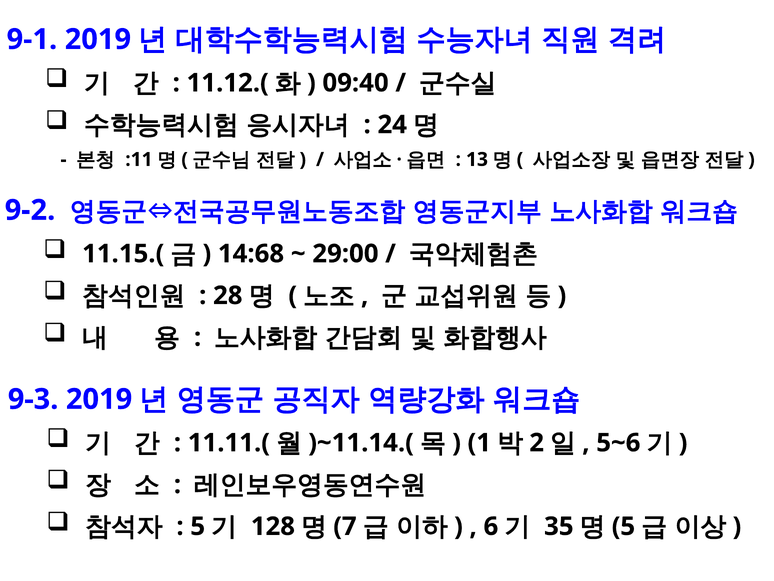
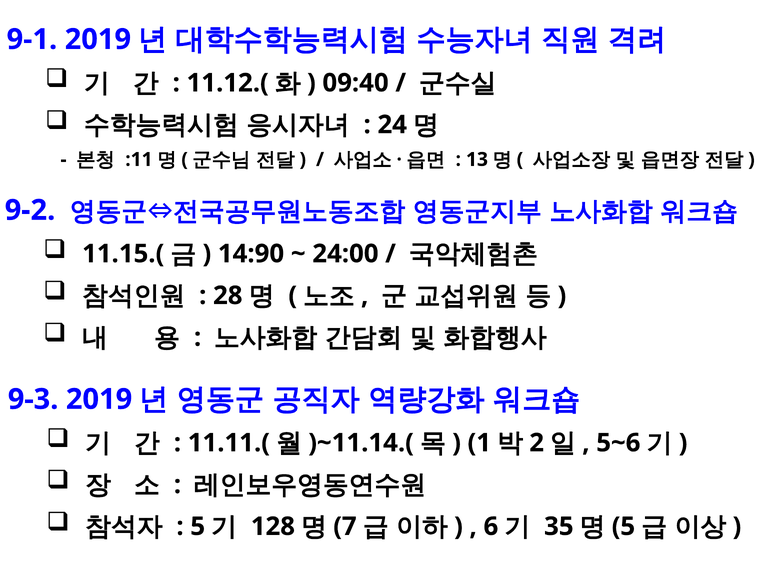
14:68: 14:68 -> 14:90
29:00: 29:00 -> 24:00
